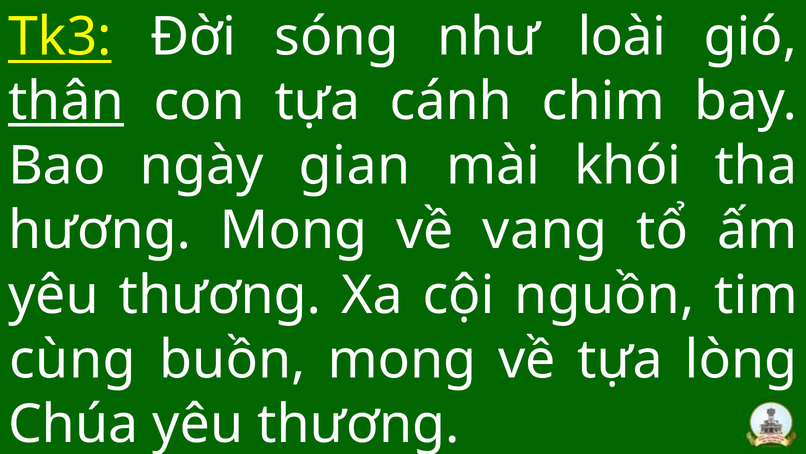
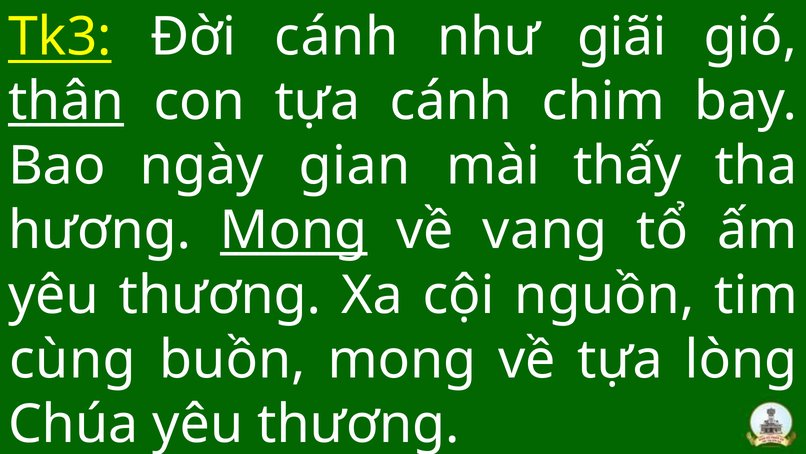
Đời sóng: sóng -> cánh
loài: loài -> giãi
khói: khói -> thấy
Mong at (294, 230) underline: none -> present
